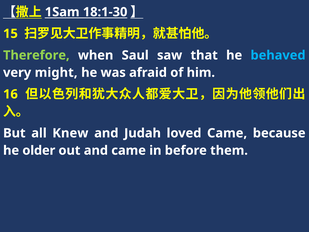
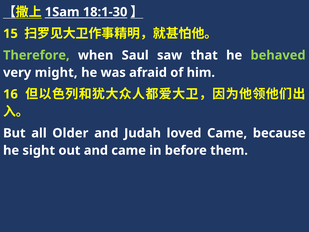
behaved colour: light blue -> light green
Knew: Knew -> Older
older: older -> sight
